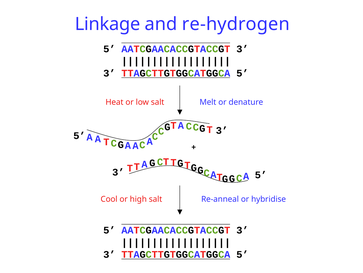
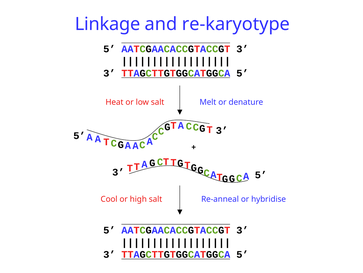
re-hydrogen: re-hydrogen -> re-karyotype
